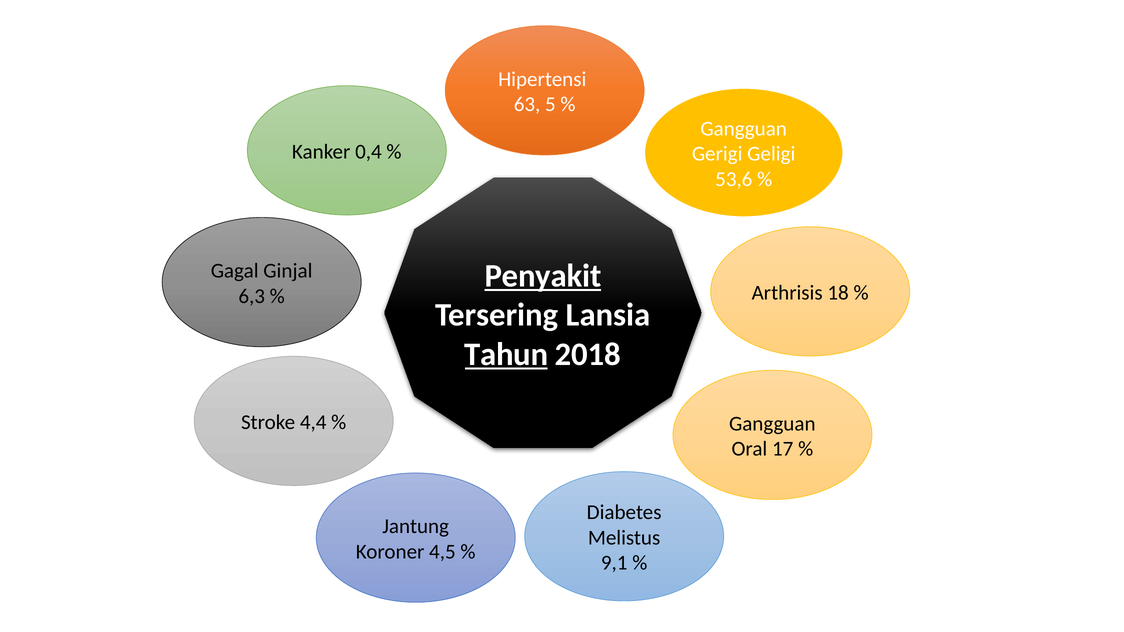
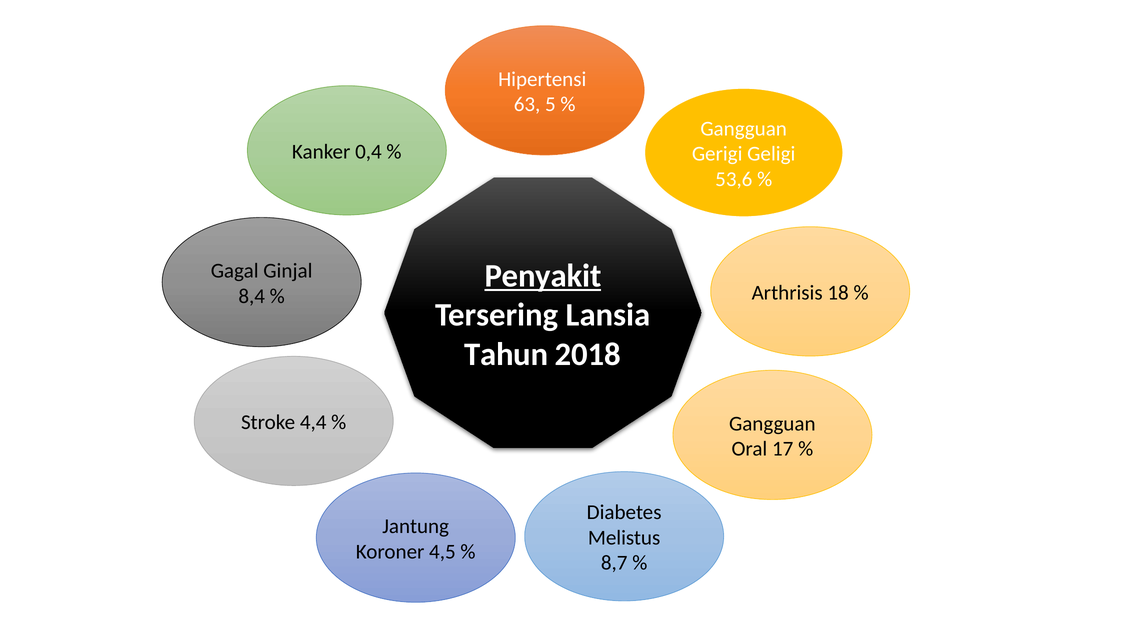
6,3: 6,3 -> 8,4
Tahun underline: present -> none
9,1: 9,1 -> 8,7
